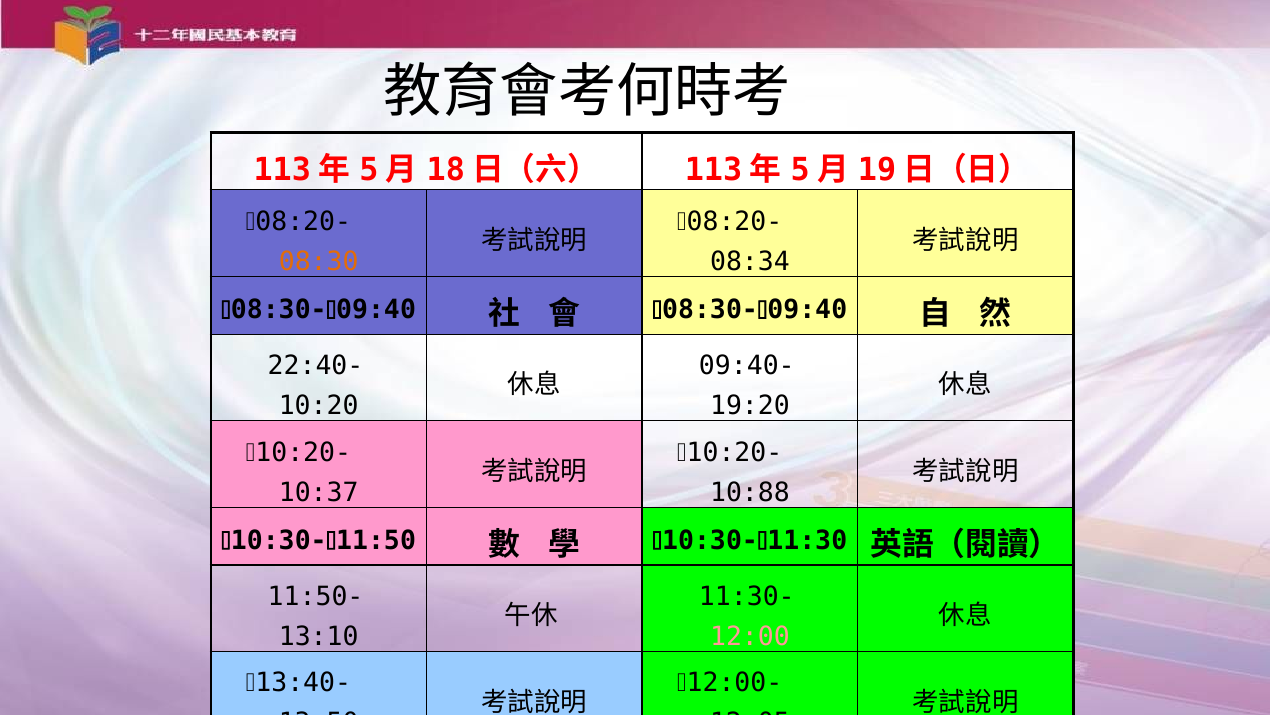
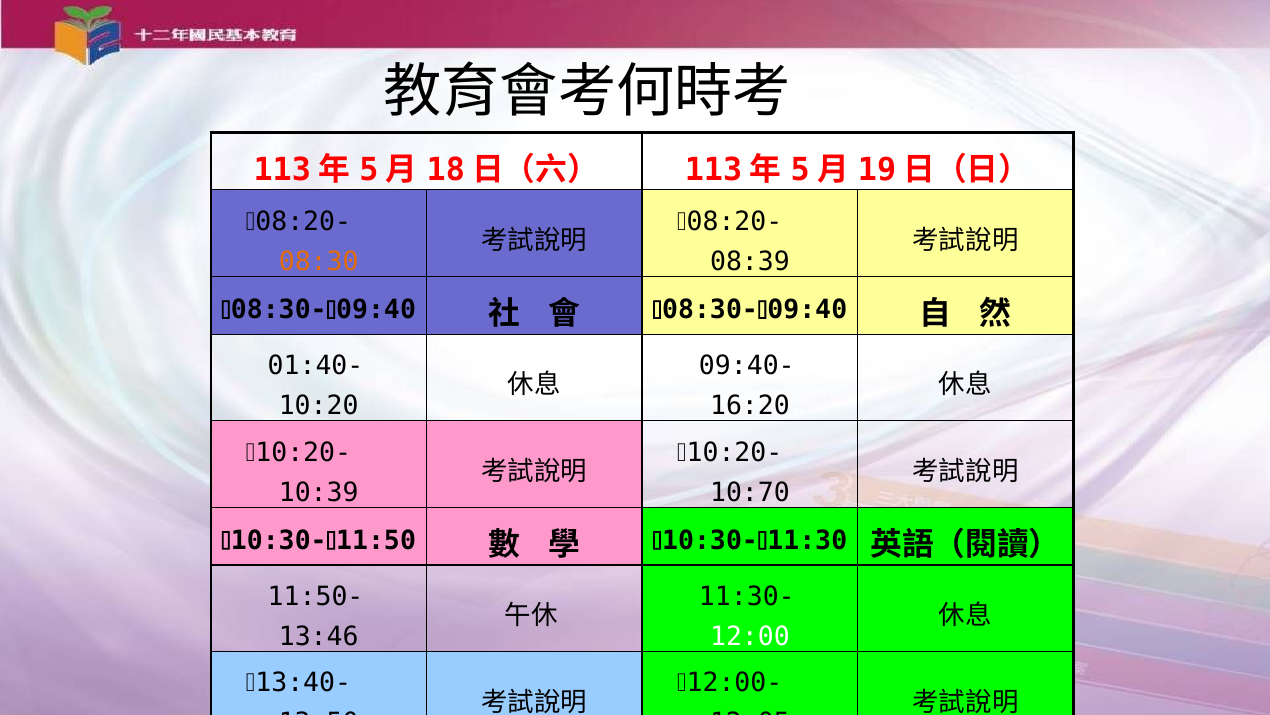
08:34: 08:34 -> 08:39
22:40-: 22:40- -> 01:40-
19:20: 19:20 -> 16:20
10:37: 10:37 -> 10:39
10:88: 10:88 -> 10:70
13:10: 13:10 -> 13:46
12:00 colour: pink -> white
